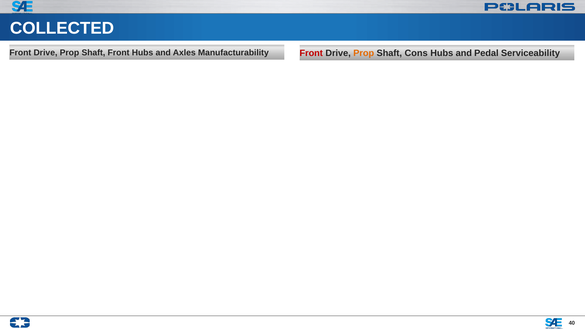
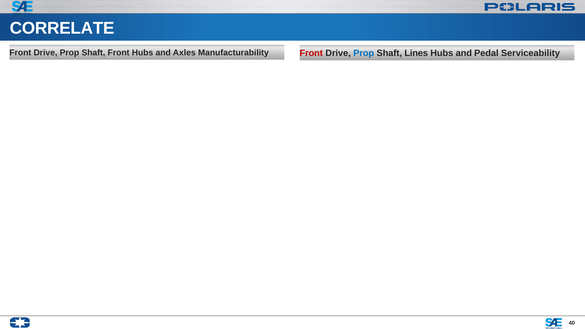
COLLECTED: COLLECTED -> CORRELATE
Prop at (364, 53) colour: orange -> blue
Cons: Cons -> Lines
